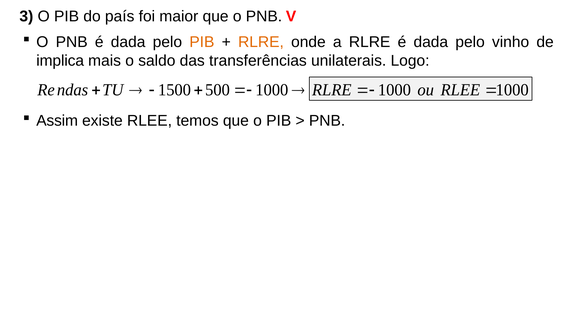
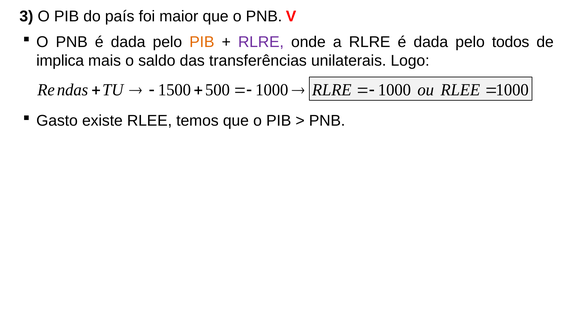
RLRE at (261, 42) colour: orange -> purple
vinho: vinho -> todos
Assim: Assim -> Gasto
